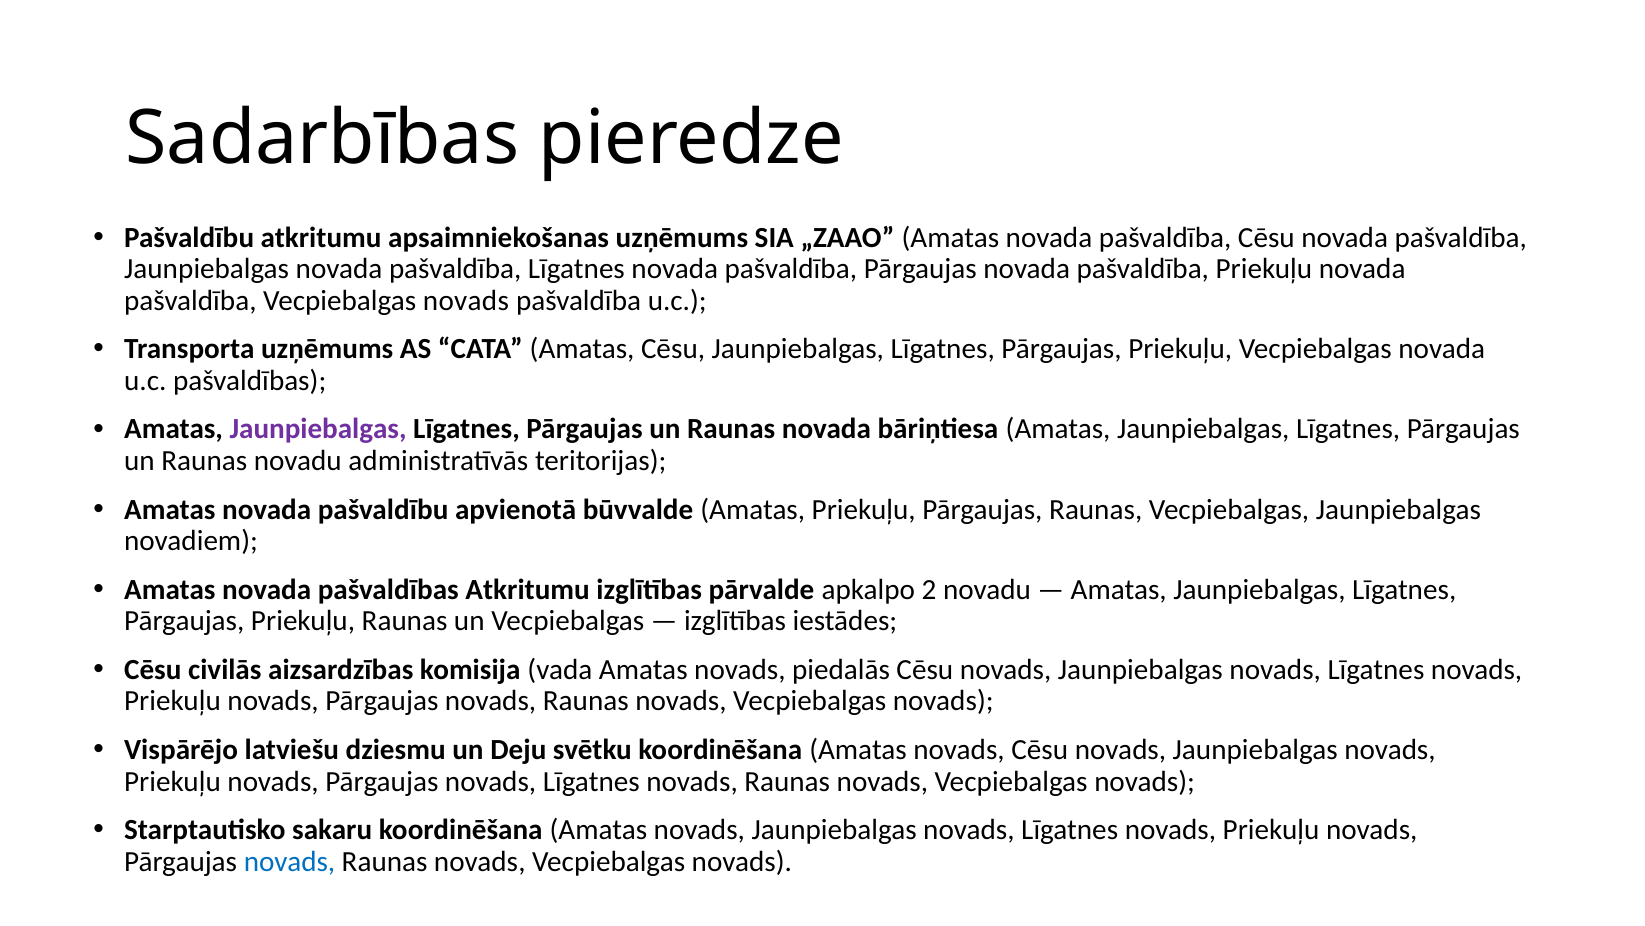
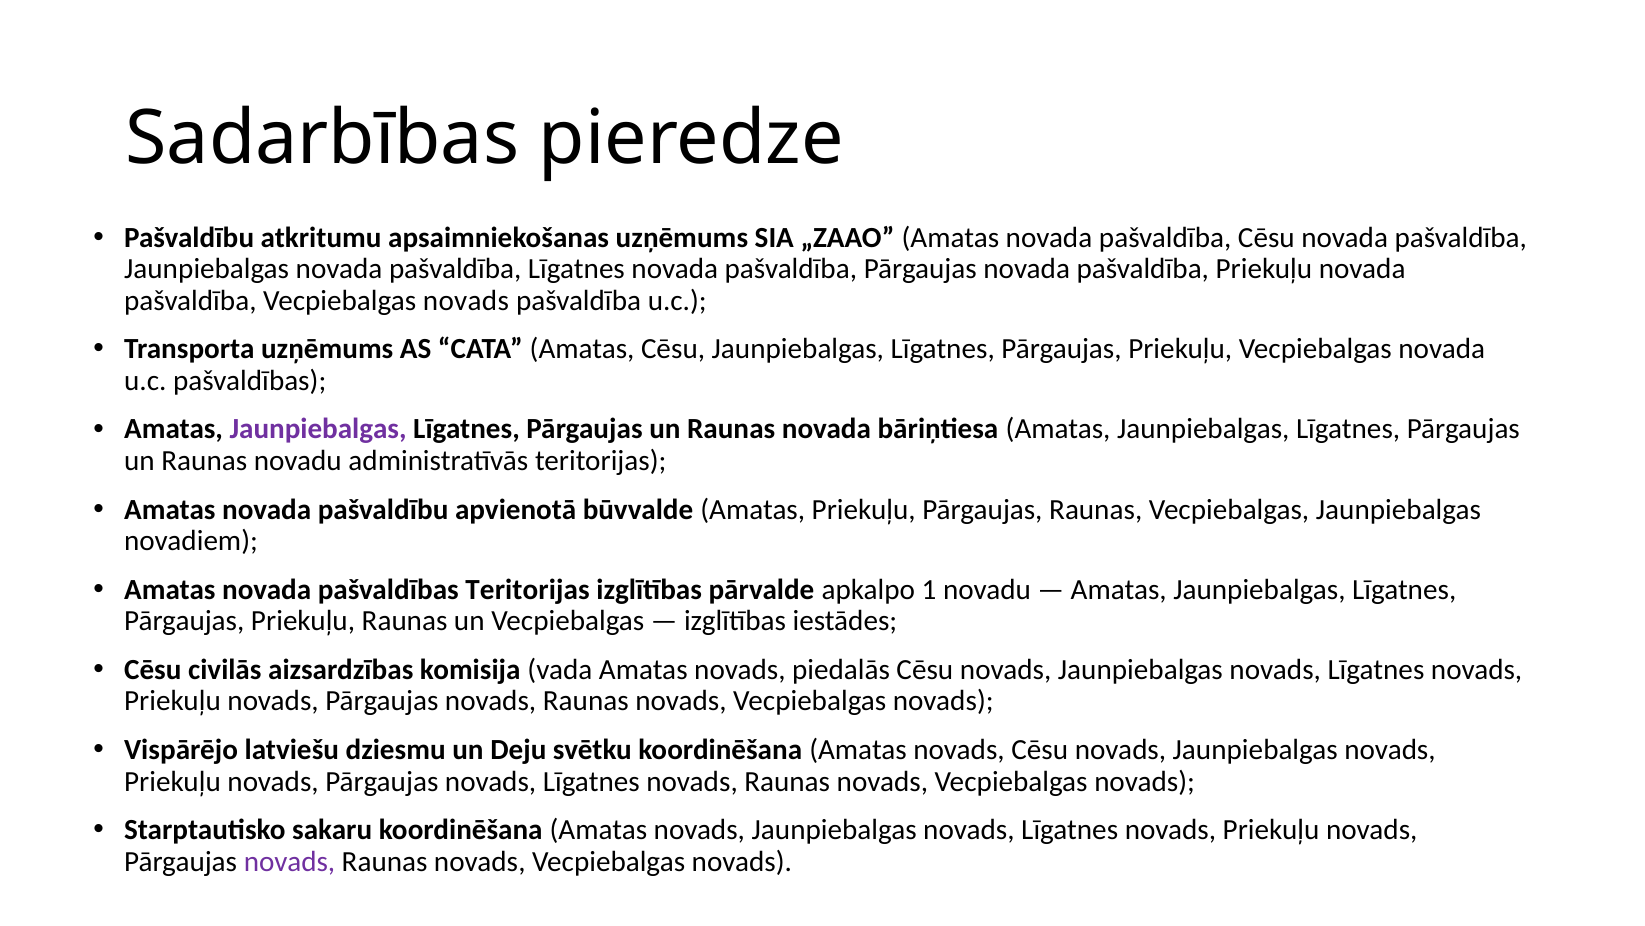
pašvaldības Atkritumu: Atkritumu -> Teritorijas
2: 2 -> 1
novads at (289, 861) colour: blue -> purple
